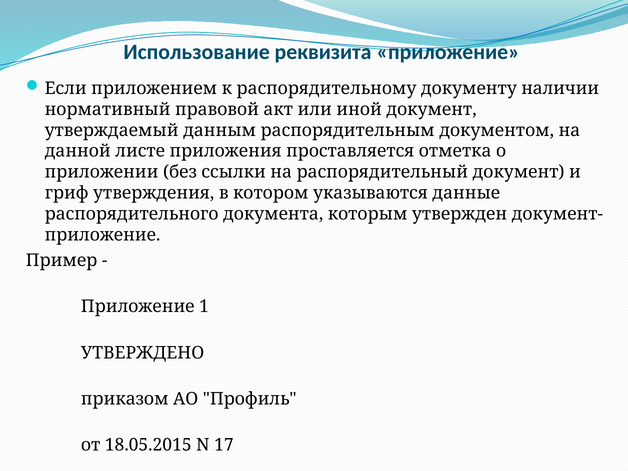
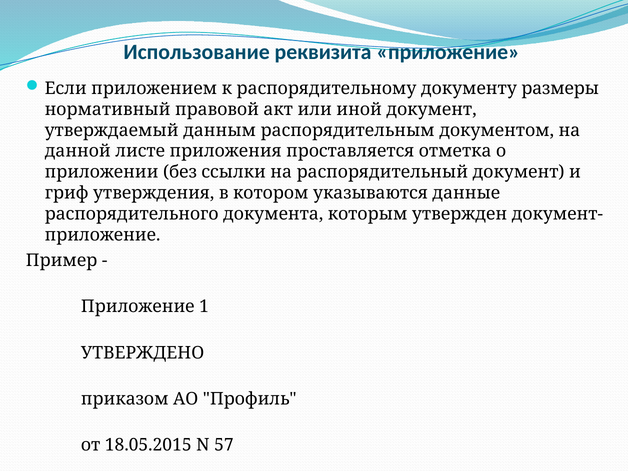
наличии: наличии -> размеры
17: 17 -> 57
